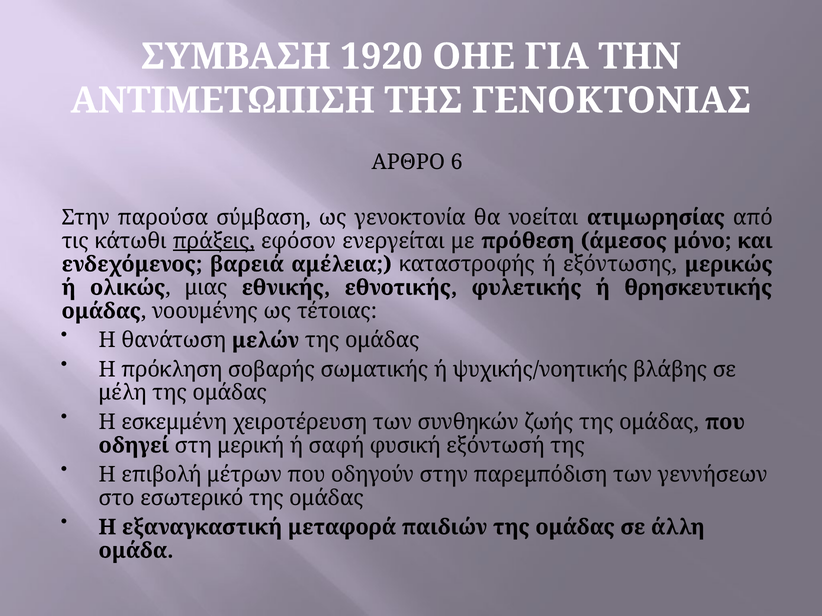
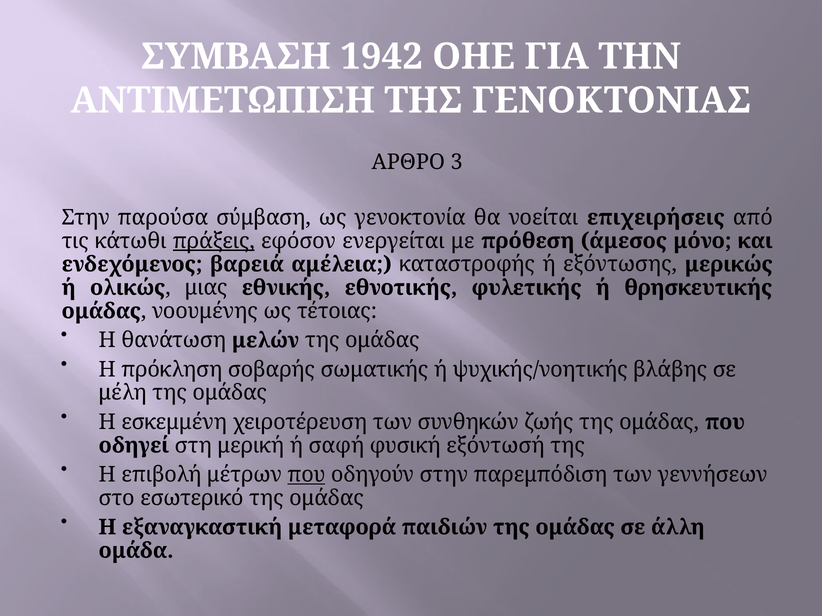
1920: 1920 -> 1942
6: 6 -> 3
ατιμωρησίας: ατιμωρησίας -> επιχειρήσεις
που at (306, 475) underline: none -> present
